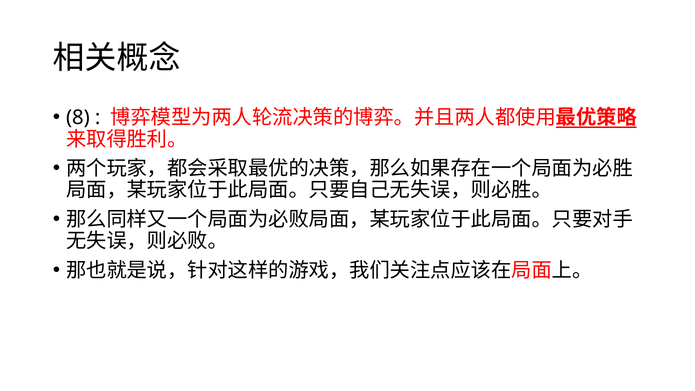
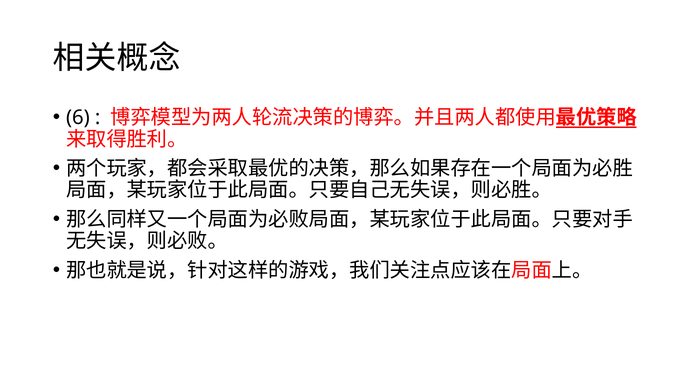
8: 8 -> 6
